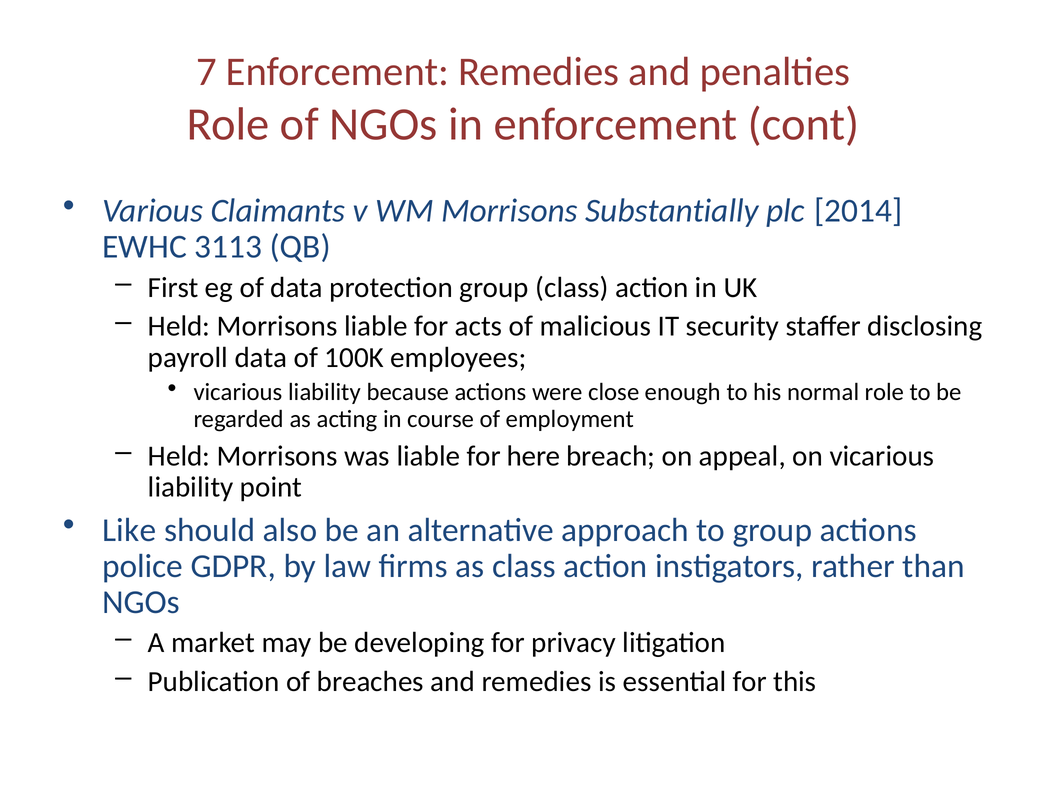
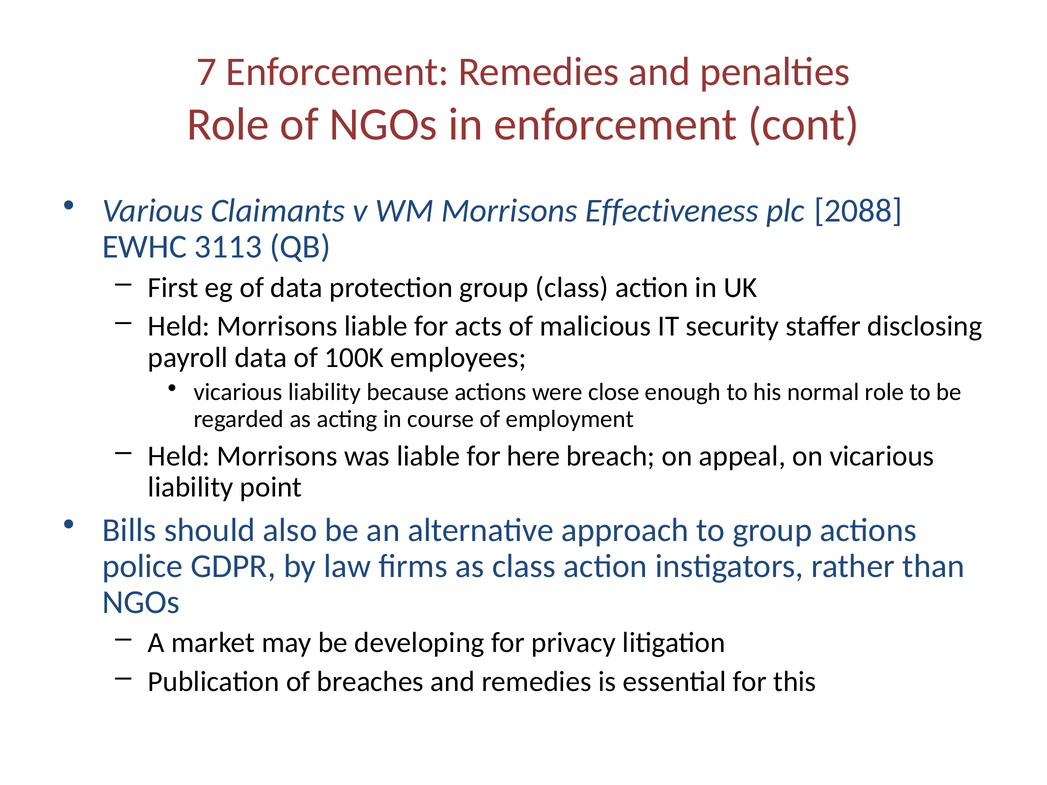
Substantially: Substantially -> Effectiveness
2014: 2014 -> 2088
Like: Like -> Bills
